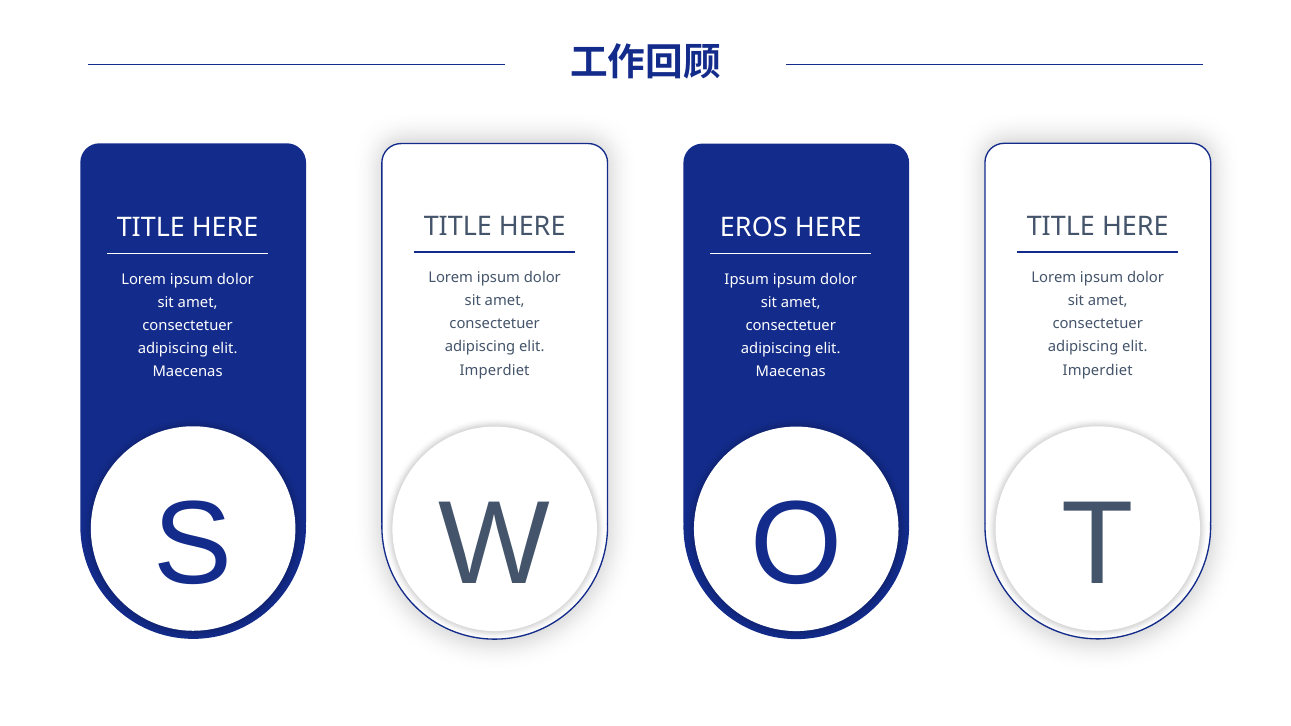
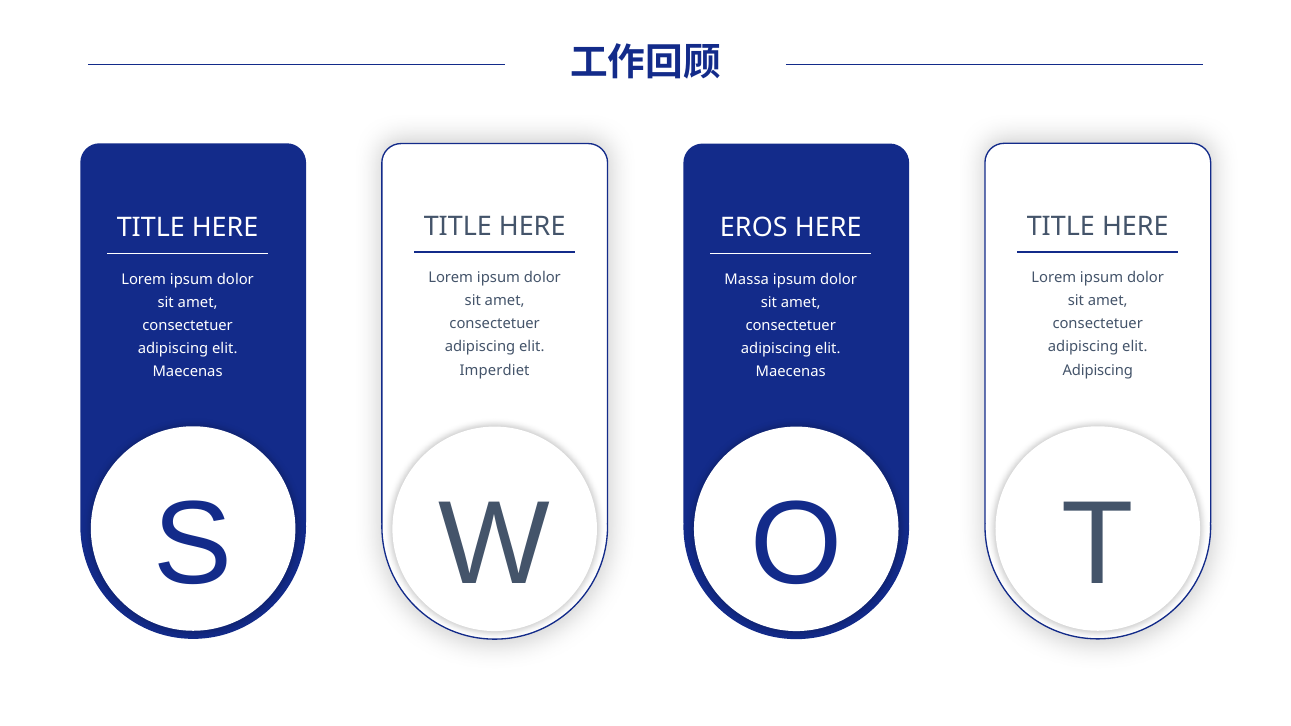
Ipsum at (747, 279): Ipsum -> Massa
Imperdiet at (1098, 370): Imperdiet -> Adipiscing
